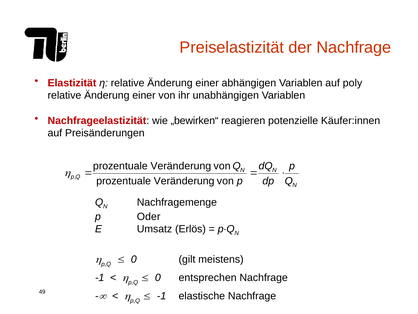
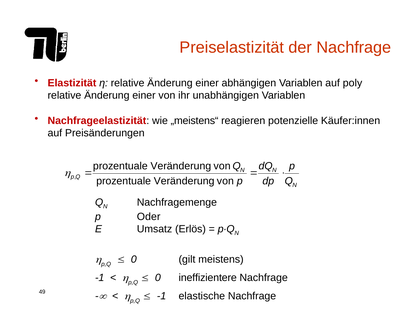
„bewirken“: „bewirken“ -> „meistens“
entsprechen: entsprechen -> ineffizientere
